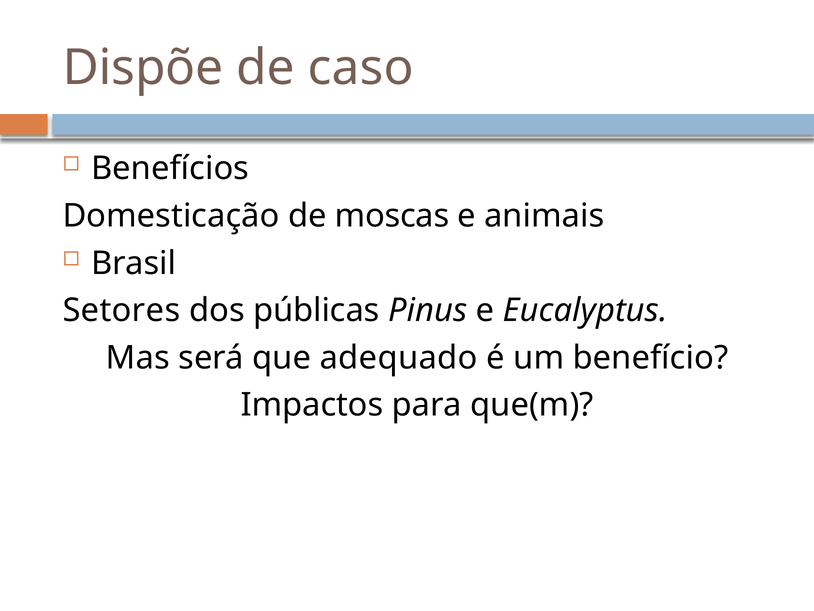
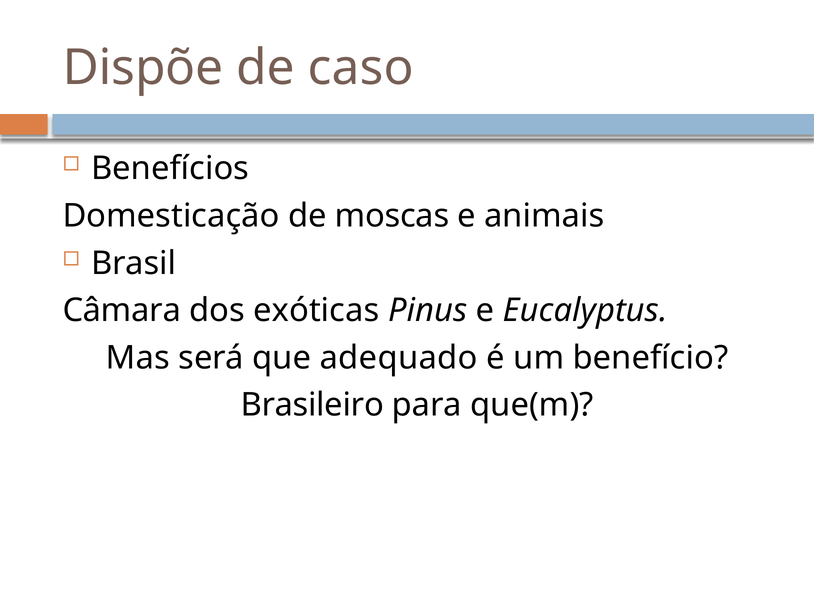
Setores: Setores -> Câmara
públicas: públicas -> exóticas
Impactos: Impactos -> Brasileiro
